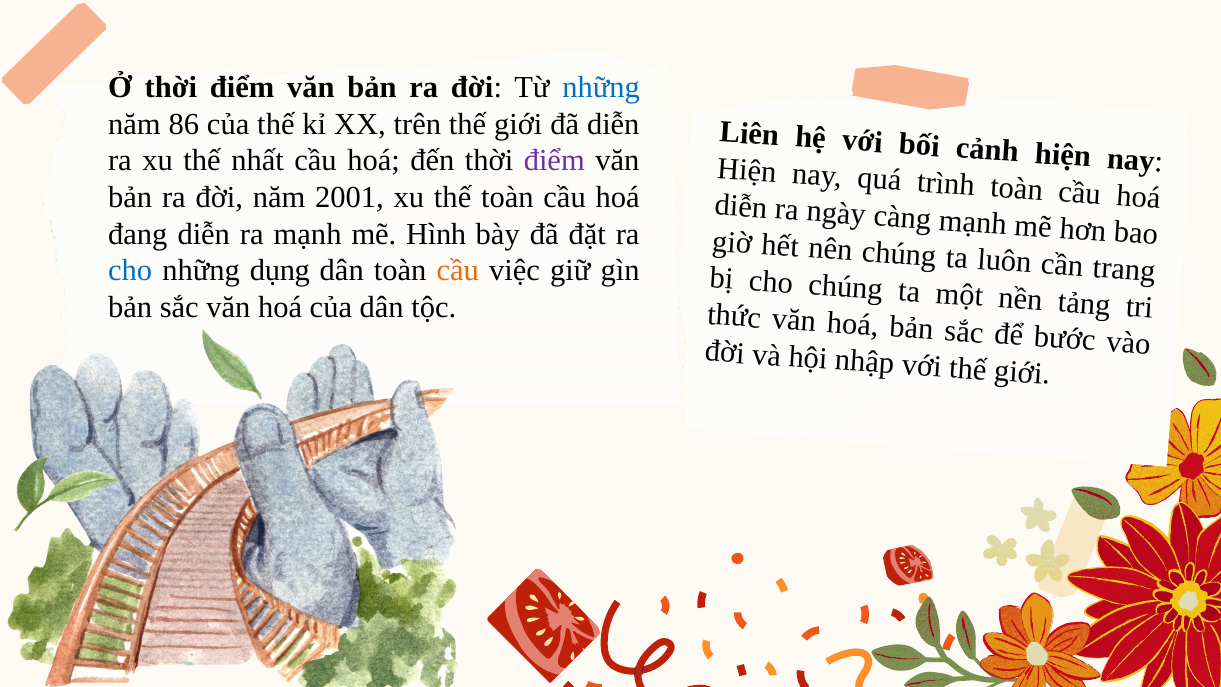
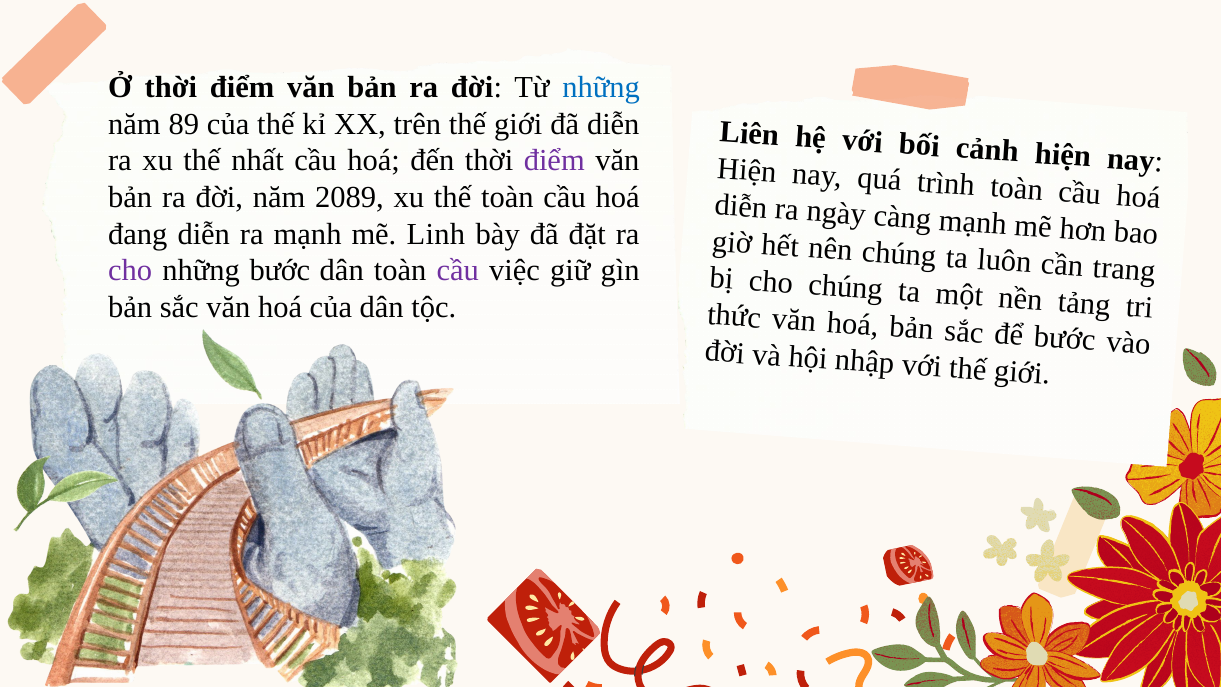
86: 86 -> 89
2001: 2001 -> 2089
Hình: Hình -> Linh
cho at (130, 271) colour: blue -> purple
những dụng: dụng -> bước
cầu at (458, 271) colour: orange -> purple
